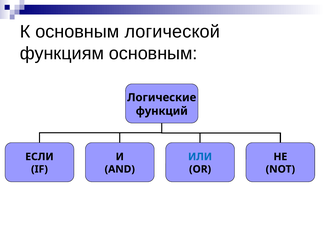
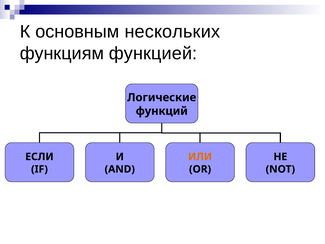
логической: логической -> нескольких
функциям основным: основным -> функцией
ИЛИ colour: blue -> orange
